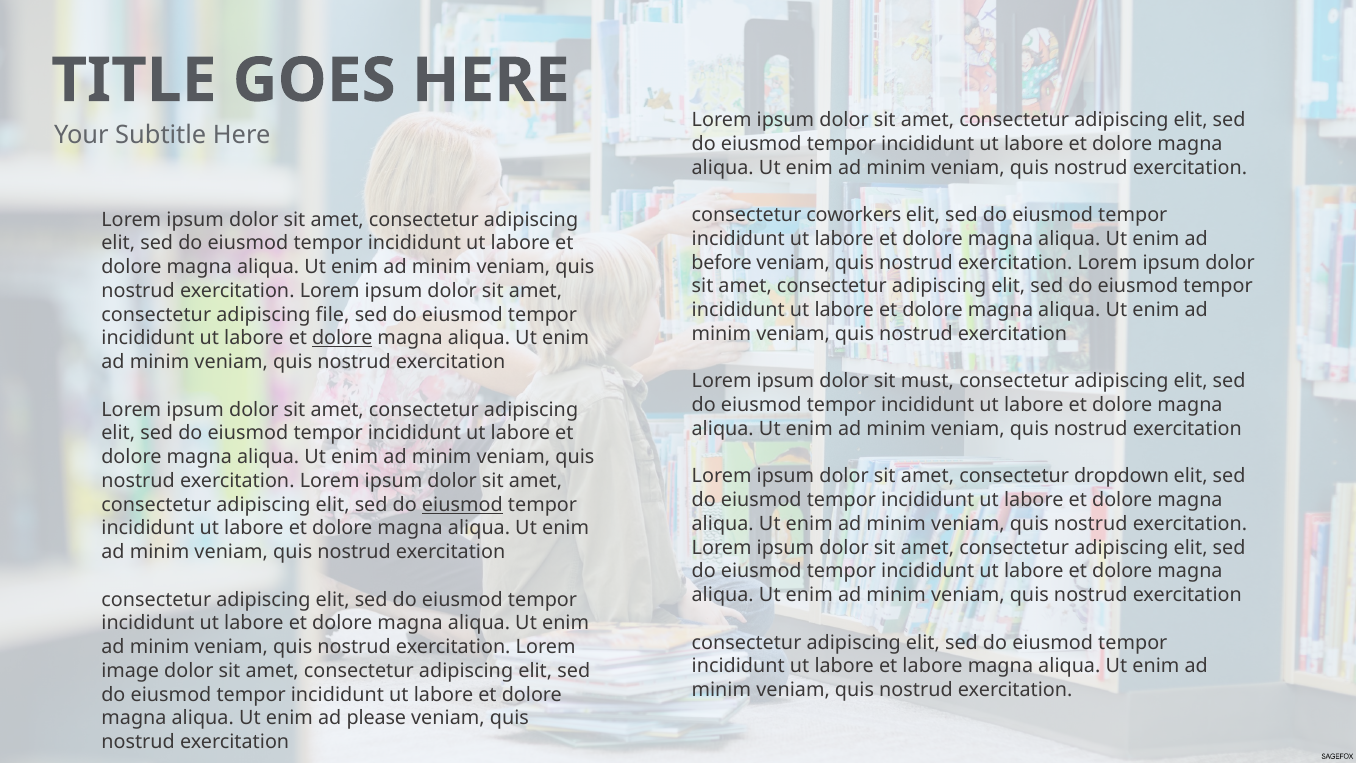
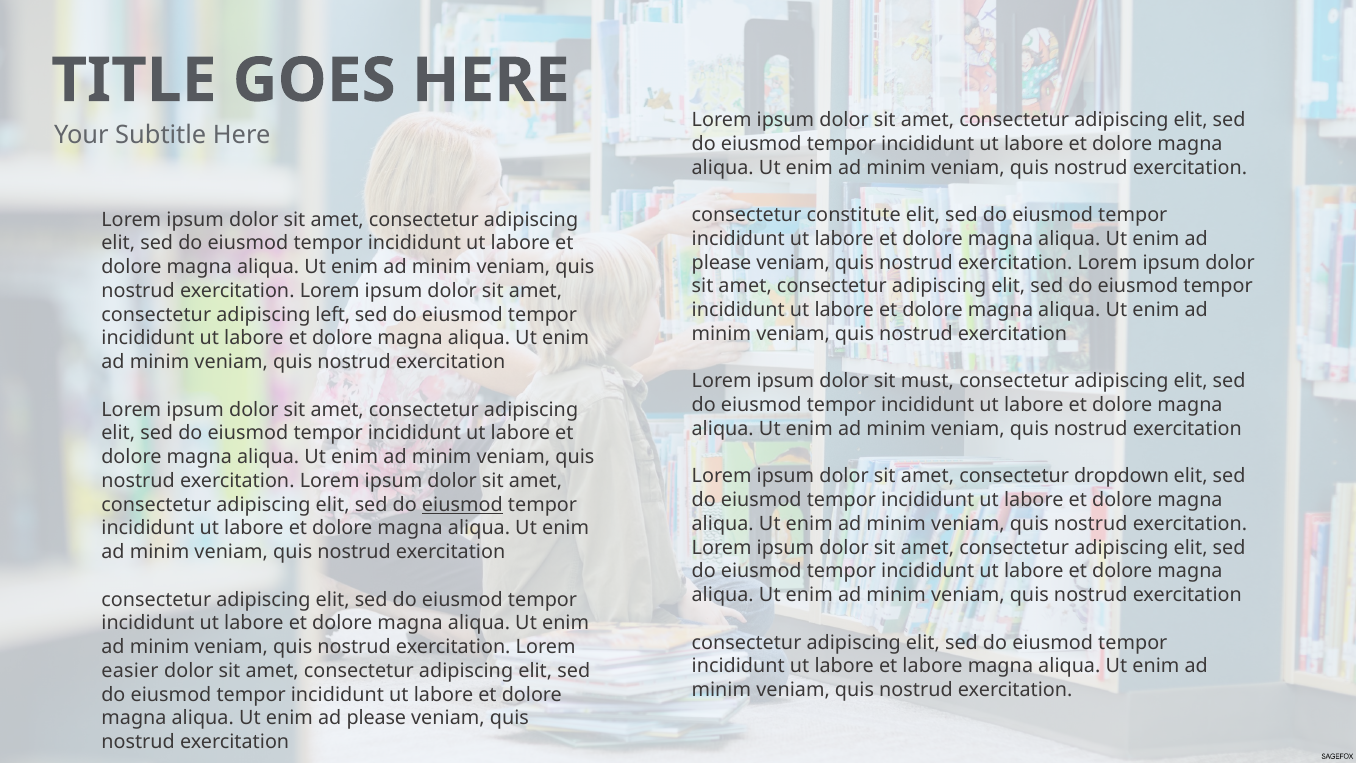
coworkers: coworkers -> constitute
before at (722, 262): before -> please
file: file -> left
dolore at (342, 338) underline: present -> none
image: image -> easier
